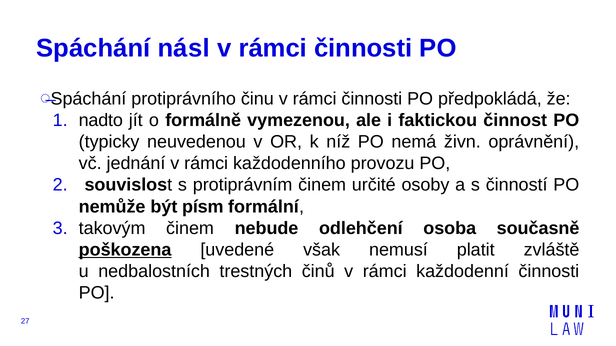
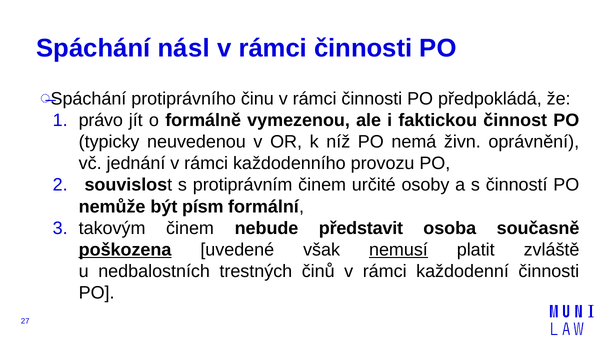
nadto: nadto -> právo
odlehčení: odlehčení -> představit
nemusí underline: none -> present
